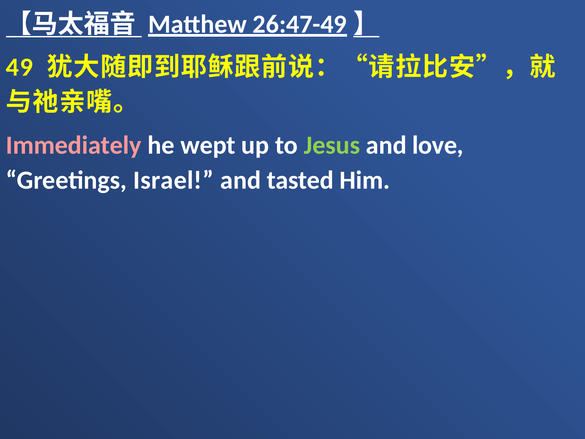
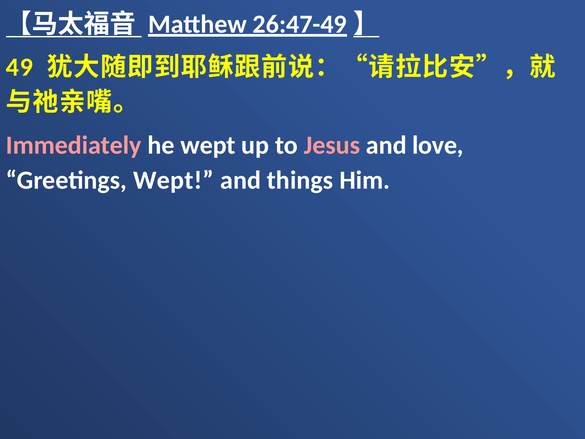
Jesus colour: light green -> pink
Greetings Israel: Israel -> Wept
tasted: tasted -> things
